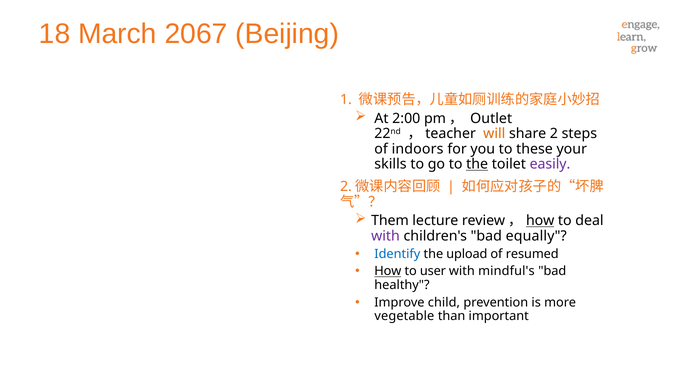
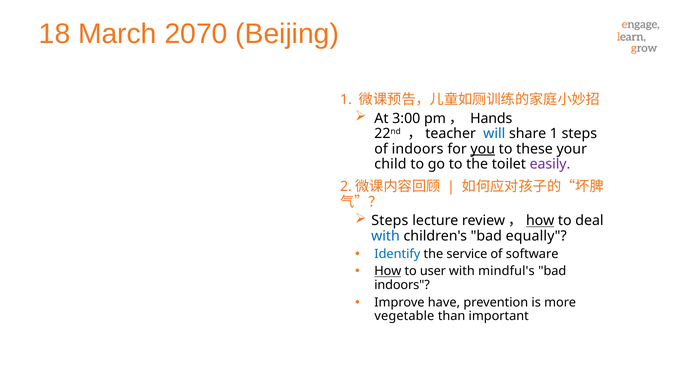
2067: 2067 -> 2070
2:00: 2:00 -> 3:00
Outlet: Outlet -> Hands
will colour: orange -> blue
share 2: 2 -> 1
you underline: none -> present
skills: skills -> child
the at (477, 164) underline: present -> none
Them at (390, 221): Them -> Steps
with at (386, 236) colour: purple -> blue
upload: upload -> service
resumed: resumed -> software
healthy at (402, 285): healthy -> indoors
child: child -> have
